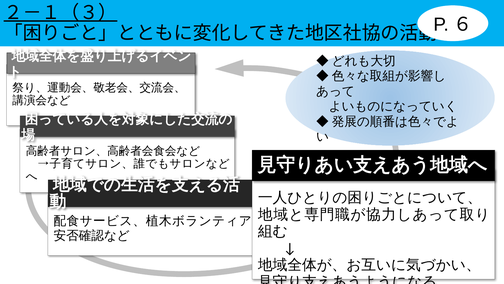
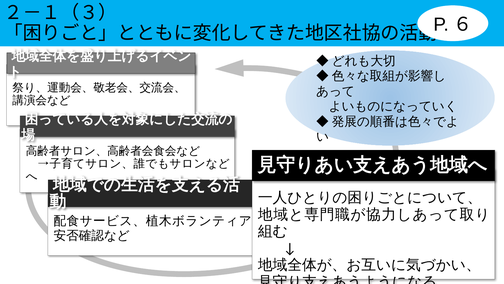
２－１（３） underline: present -> none
